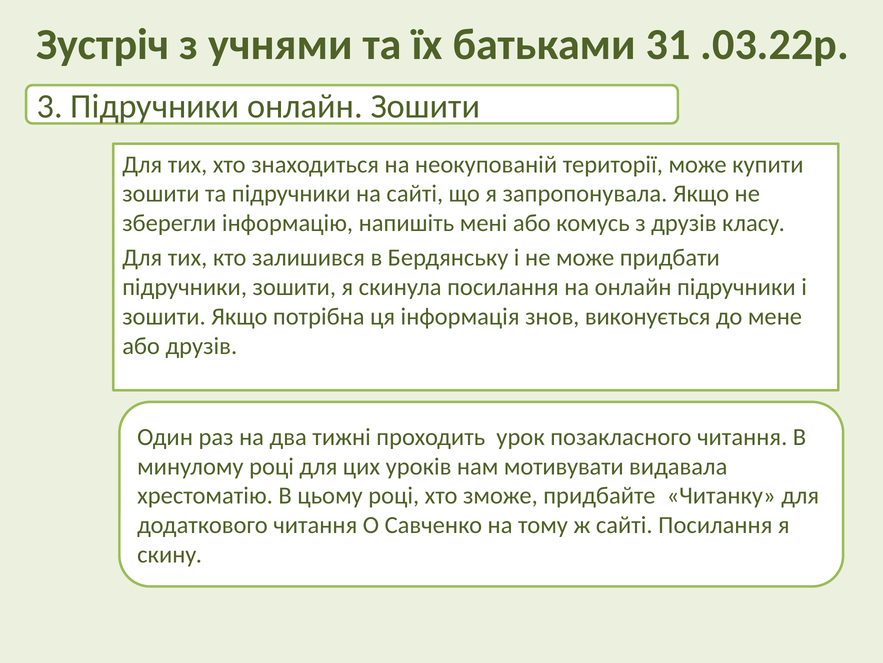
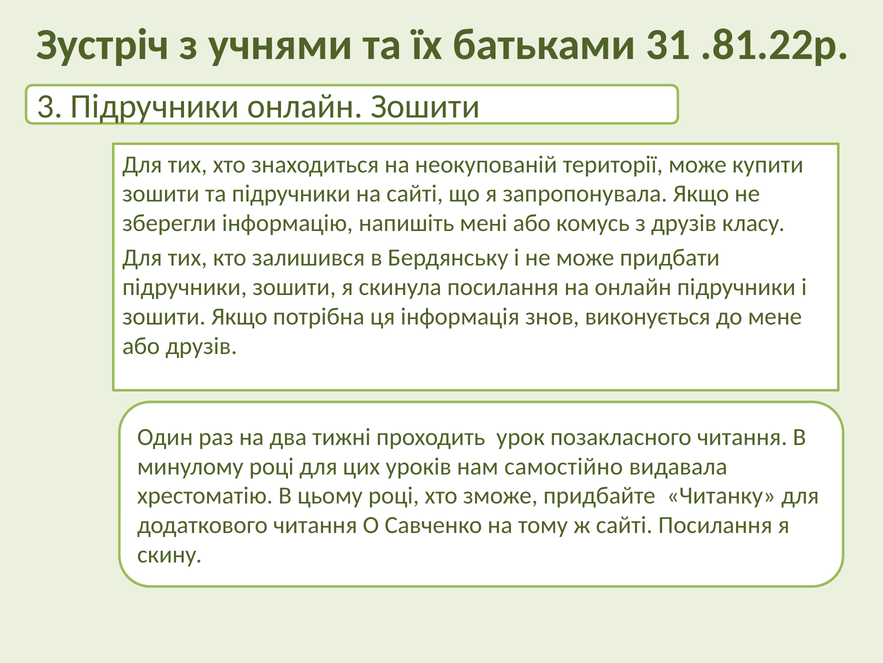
.03.22р: .03.22р -> .81.22р
мотивувати: мотивувати -> самостійно
